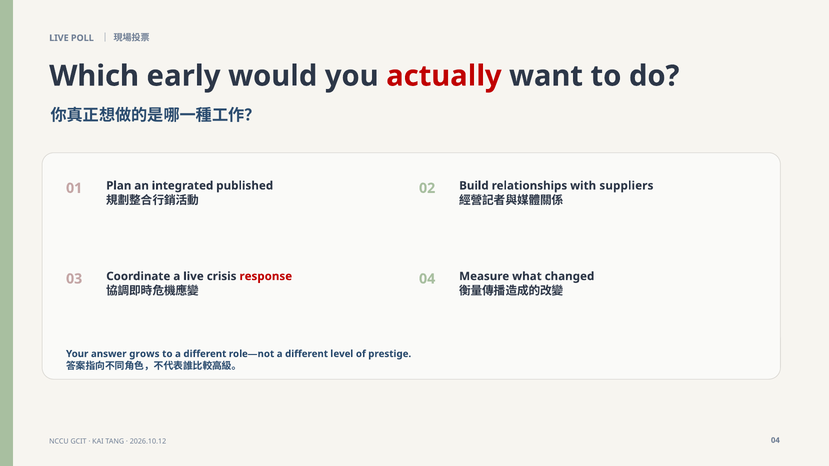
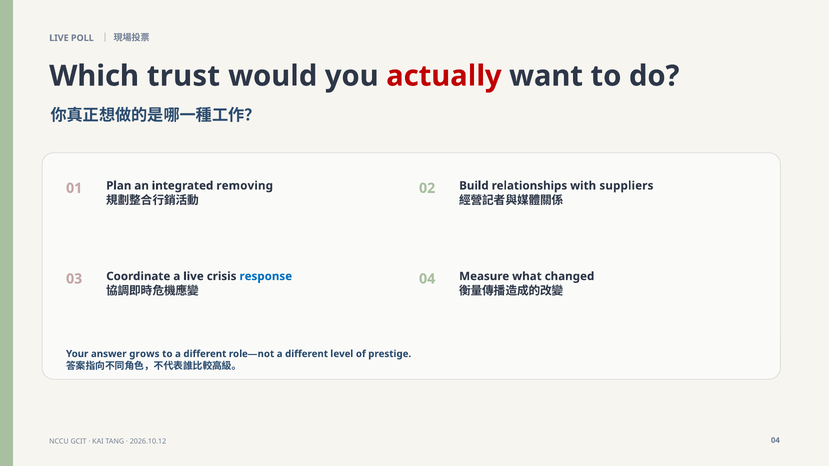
early: early -> trust
published: published -> removing
response colour: red -> blue
